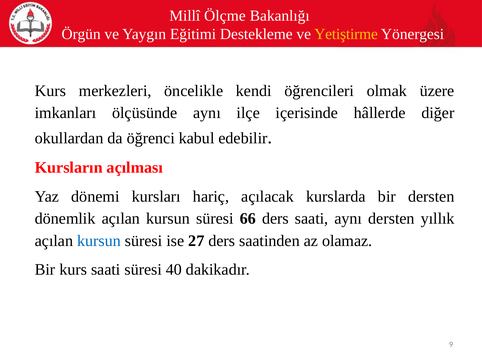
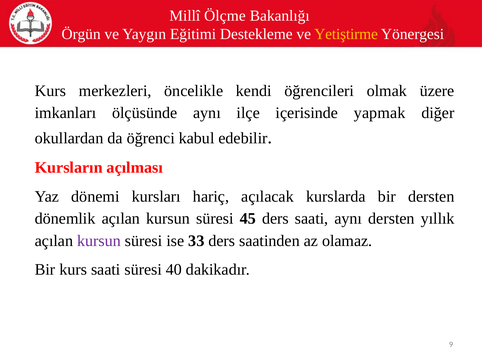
hâllerde: hâllerde -> yapmak
66: 66 -> 45
kursun at (99, 241) colour: blue -> purple
27: 27 -> 33
